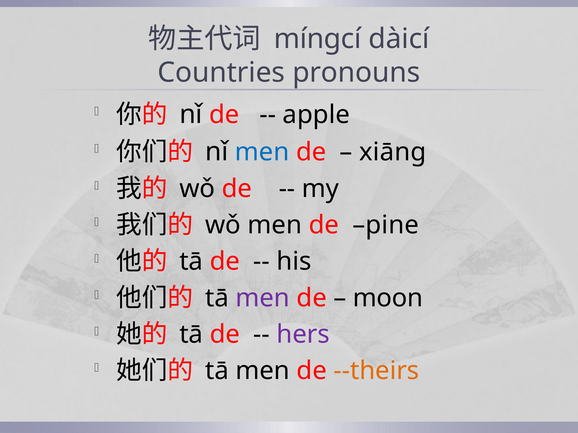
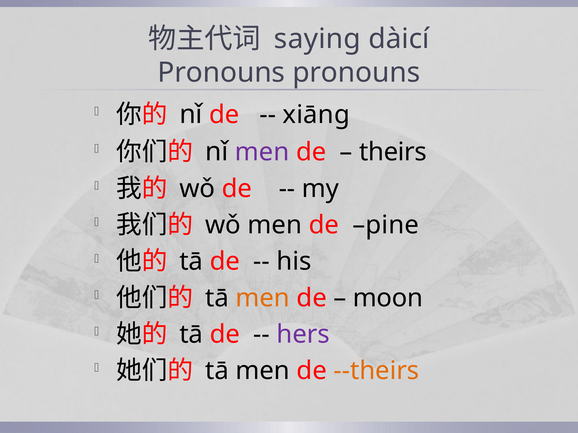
míngcí: míngcí -> saying
Countries at (221, 73): Countries -> Pronouns
apple: apple -> xiāng
men at (262, 152) colour: blue -> purple
xiāng: xiāng -> theirs
men at (263, 298) colour: purple -> orange
